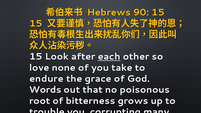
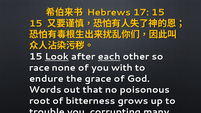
90: 90 -> 17
Look underline: none -> present
love: love -> race
take: take -> with
